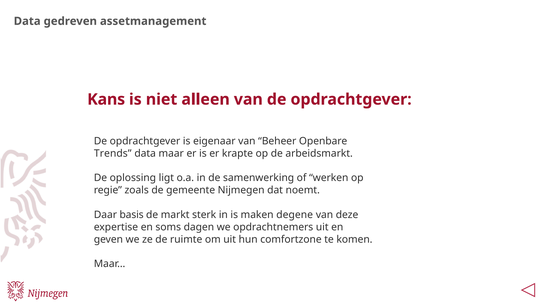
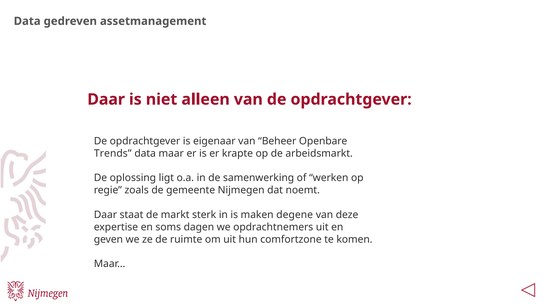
Kans at (106, 99): Kans -> Daar
basis: basis -> staat
